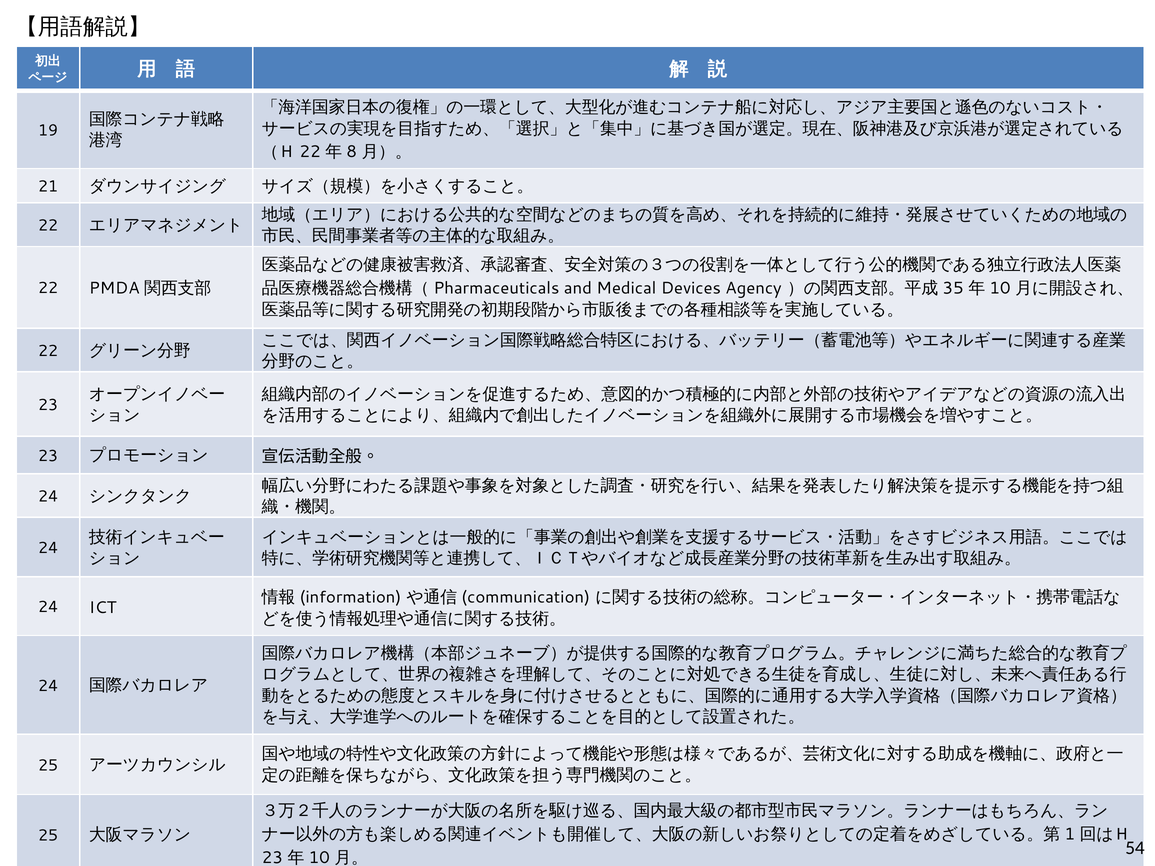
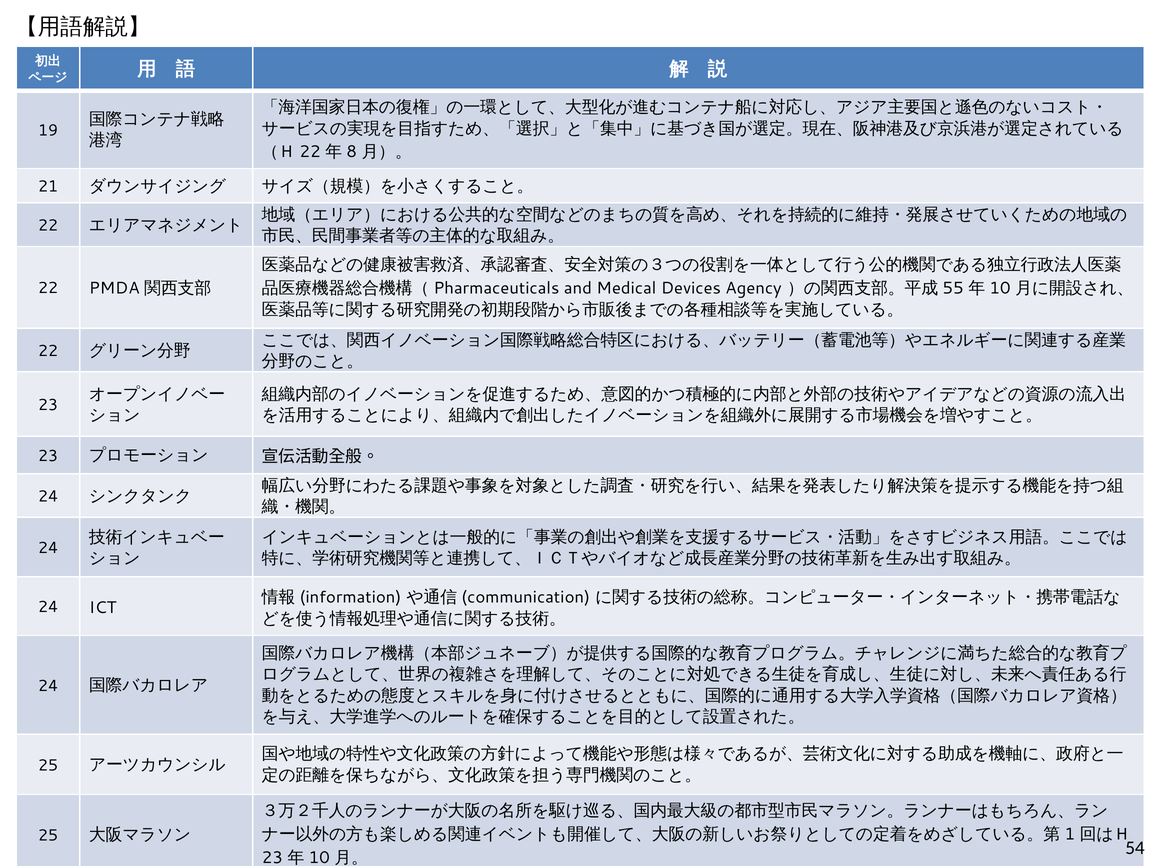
35: 35 -> 55
